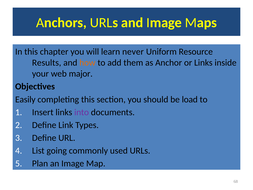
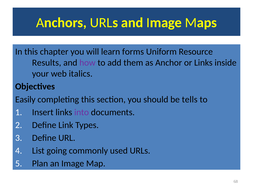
never: never -> forms
how colour: orange -> purple
major: major -> italics
load: load -> tells
